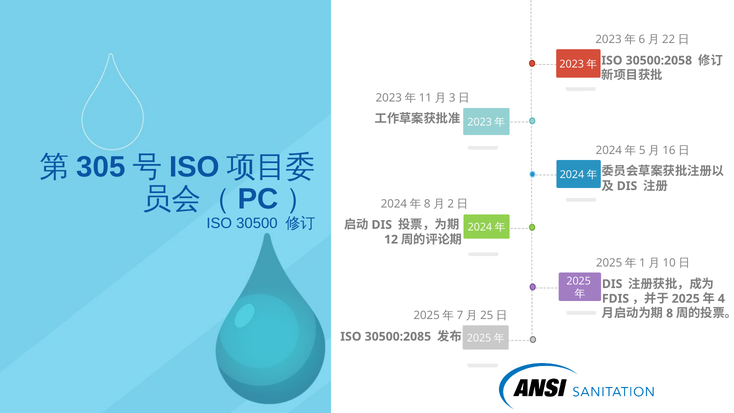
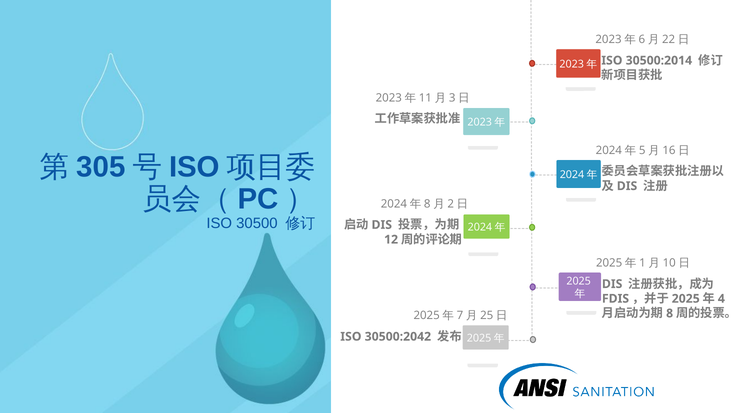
30500:2058: 30500:2058 -> 30500:2014
30500:2085: 30500:2085 -> 30500:2042
